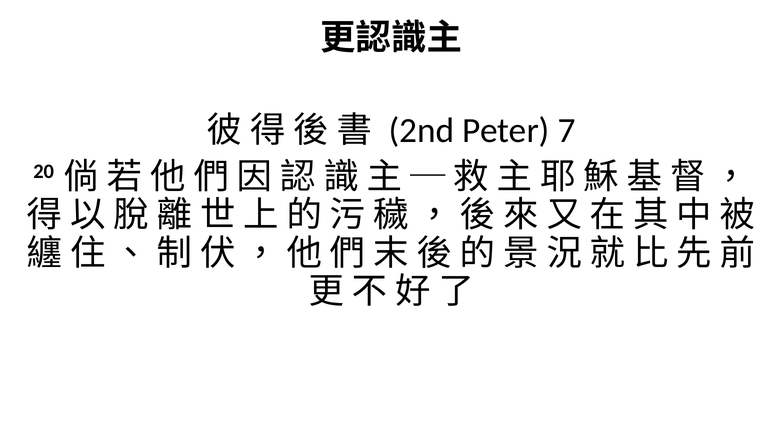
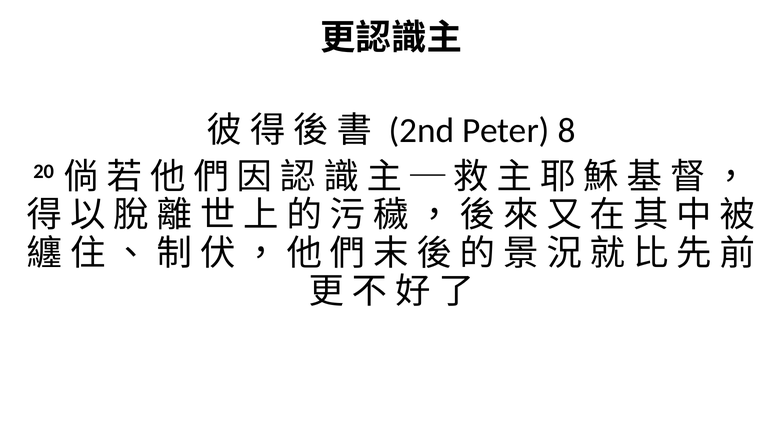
7: 7 -> 8
